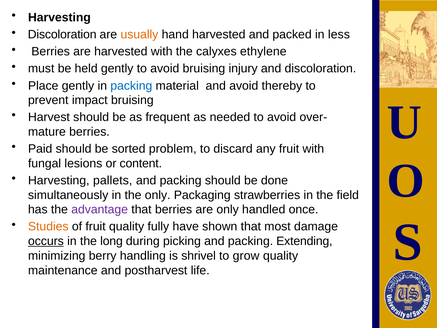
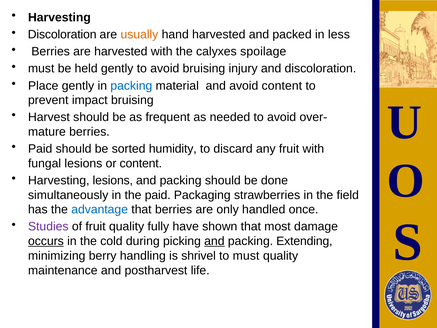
ethylene: ethylene -> spoilage
avoid thereby: thereby -> content
problem: problem -> humidity
Harvesting pallets: pallets -> lesions
the only: only -> paid
advantage colour: purple -> blue
Studies colour: orange -> purple
long: long -> cold
and at (214, 241) underline: none -> present
to grow: grow -> must
